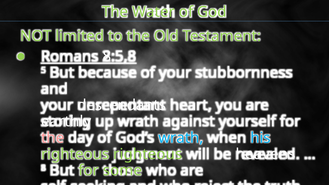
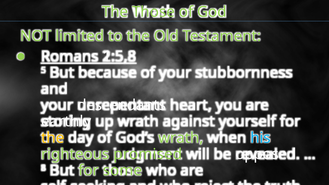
Water: Water -> Those
8:5,8: 8:5,8 -> 1:5,8
the at (53, 138) colour: pink -> yellow
wrath at (181, 138) colour: light blue -> light green
righteous righteous: righteous -> promised
heavens: heavens -> opposed
